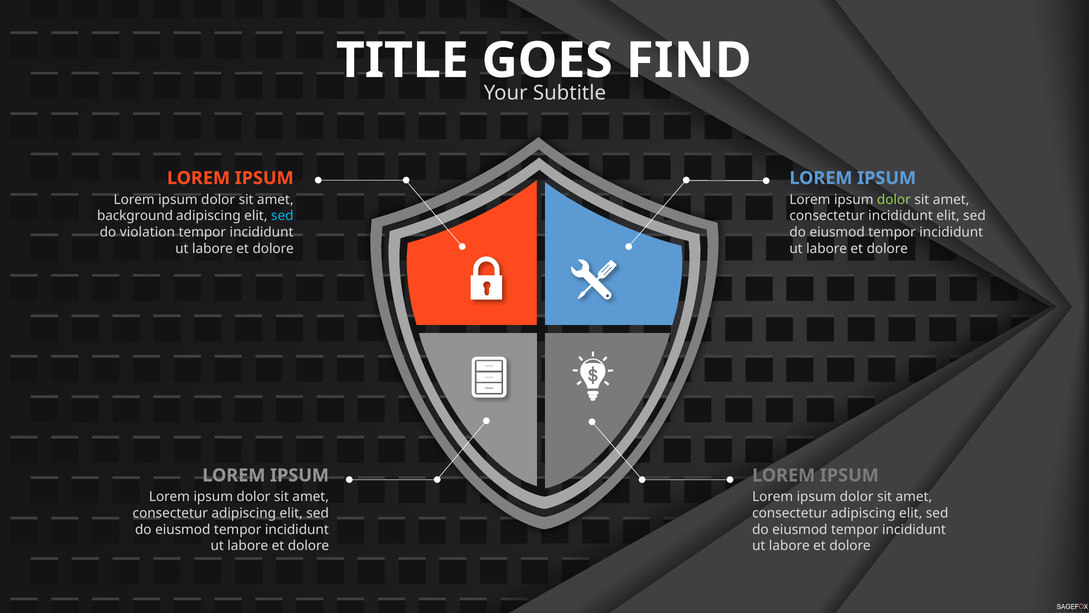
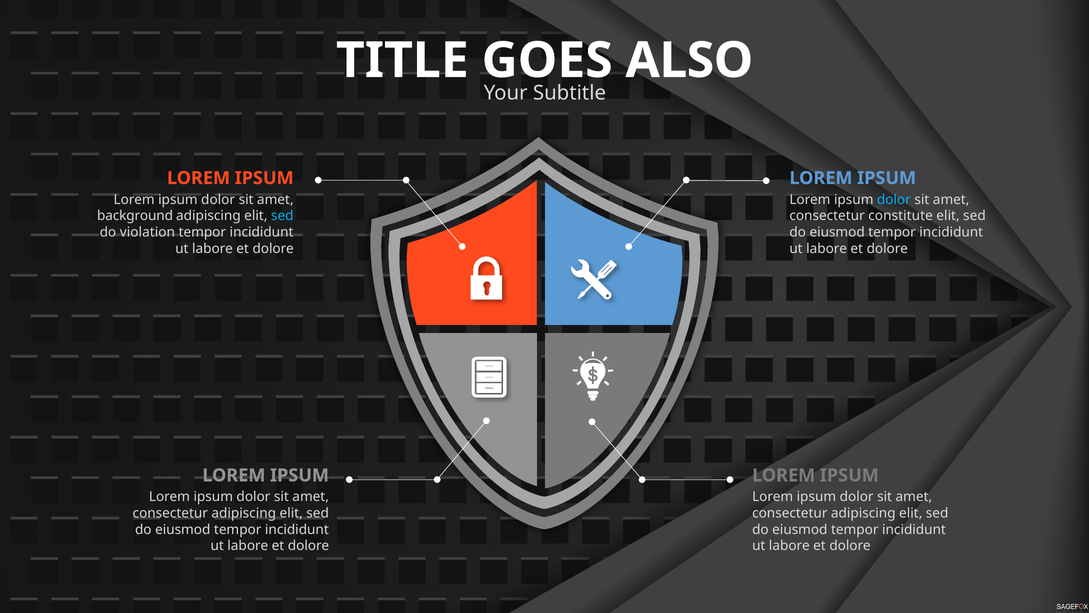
FIND: FIND -> ALSO
dolor at (894, 199) colour: light green -> light blue
consectetur incididunt: incididunt -> constitute
